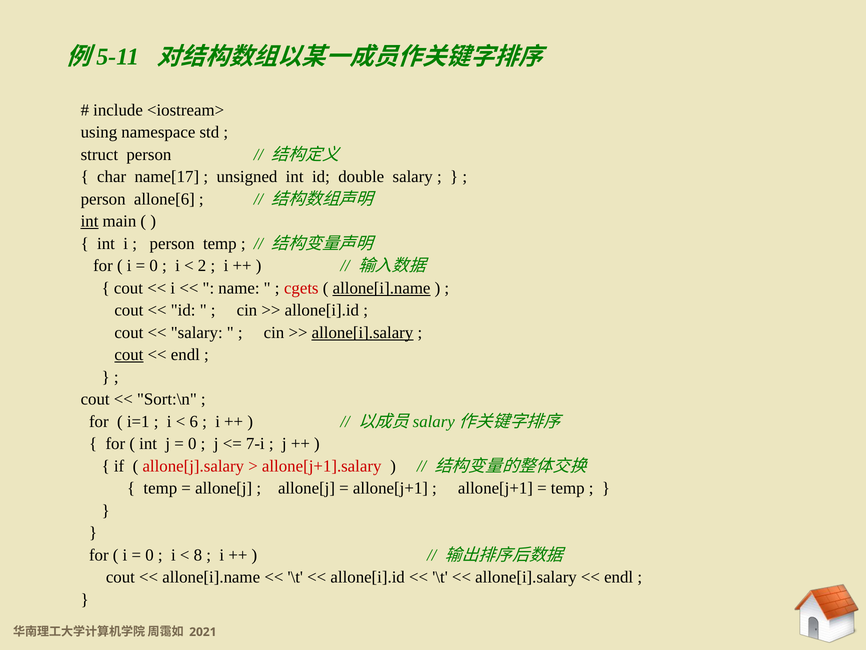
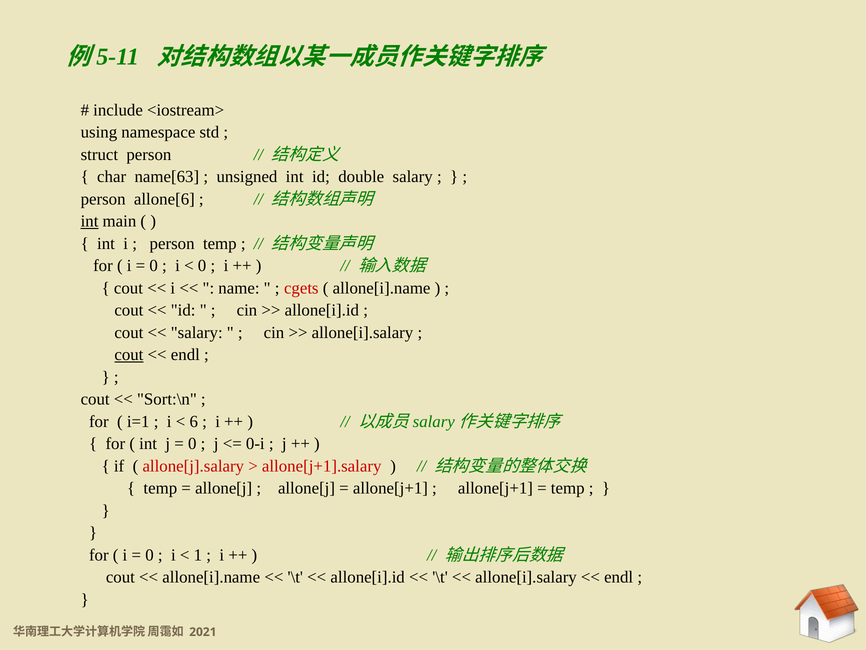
name[17: name[17 -> name[63
2 at (202, 266): 2 -> 0
allone[i].name at (382, 288) underline: present -> none
allone[i].salary at (362, 332) underline: present -> none
7-i: 7-i -> 0-i
8: 8 -> 1
